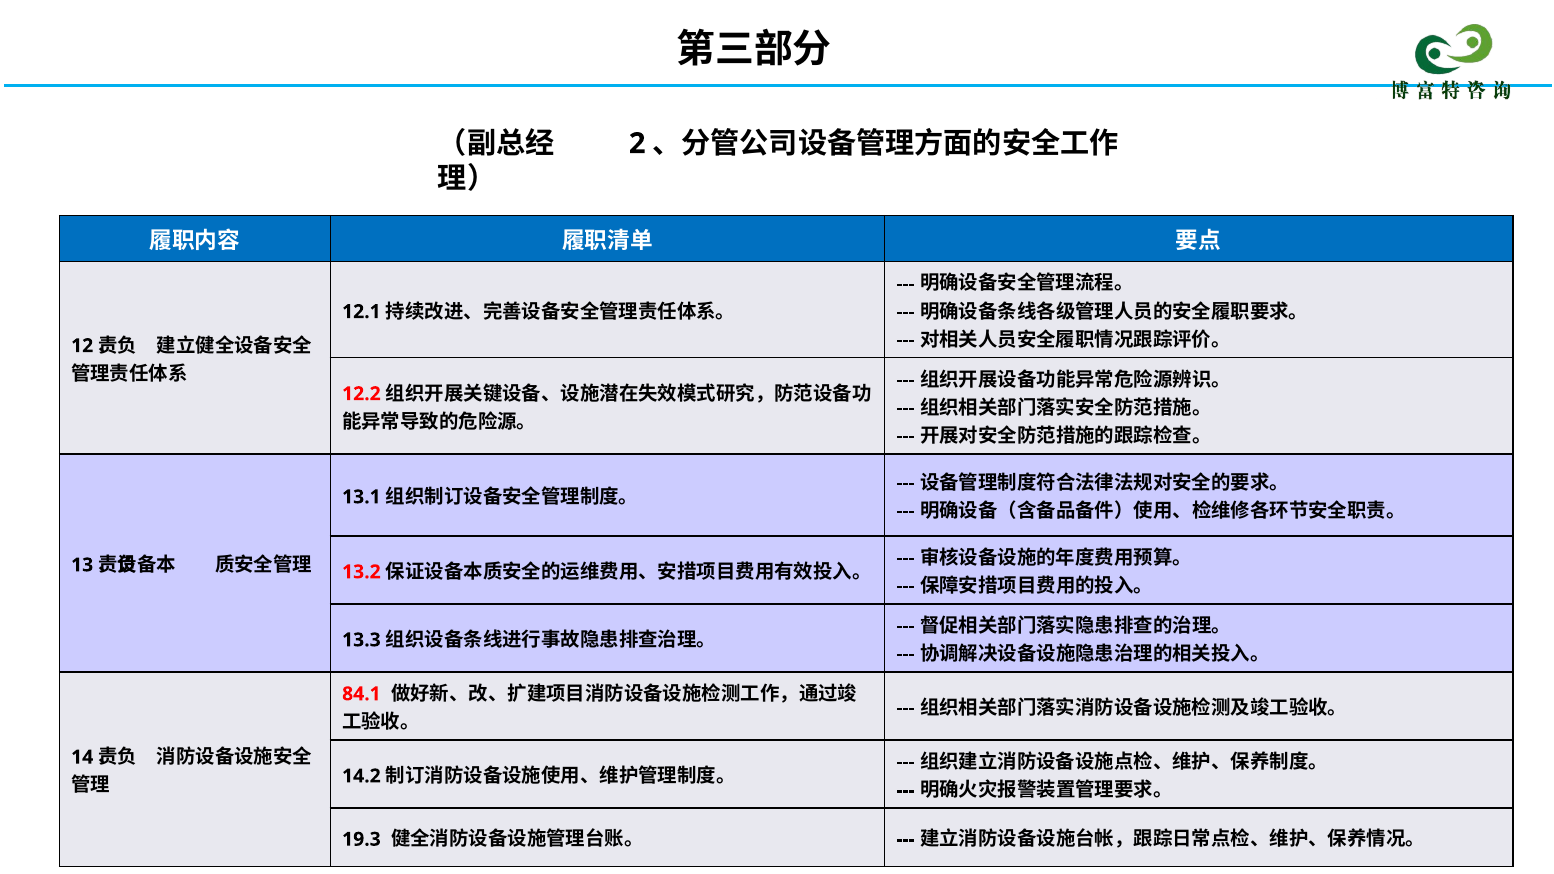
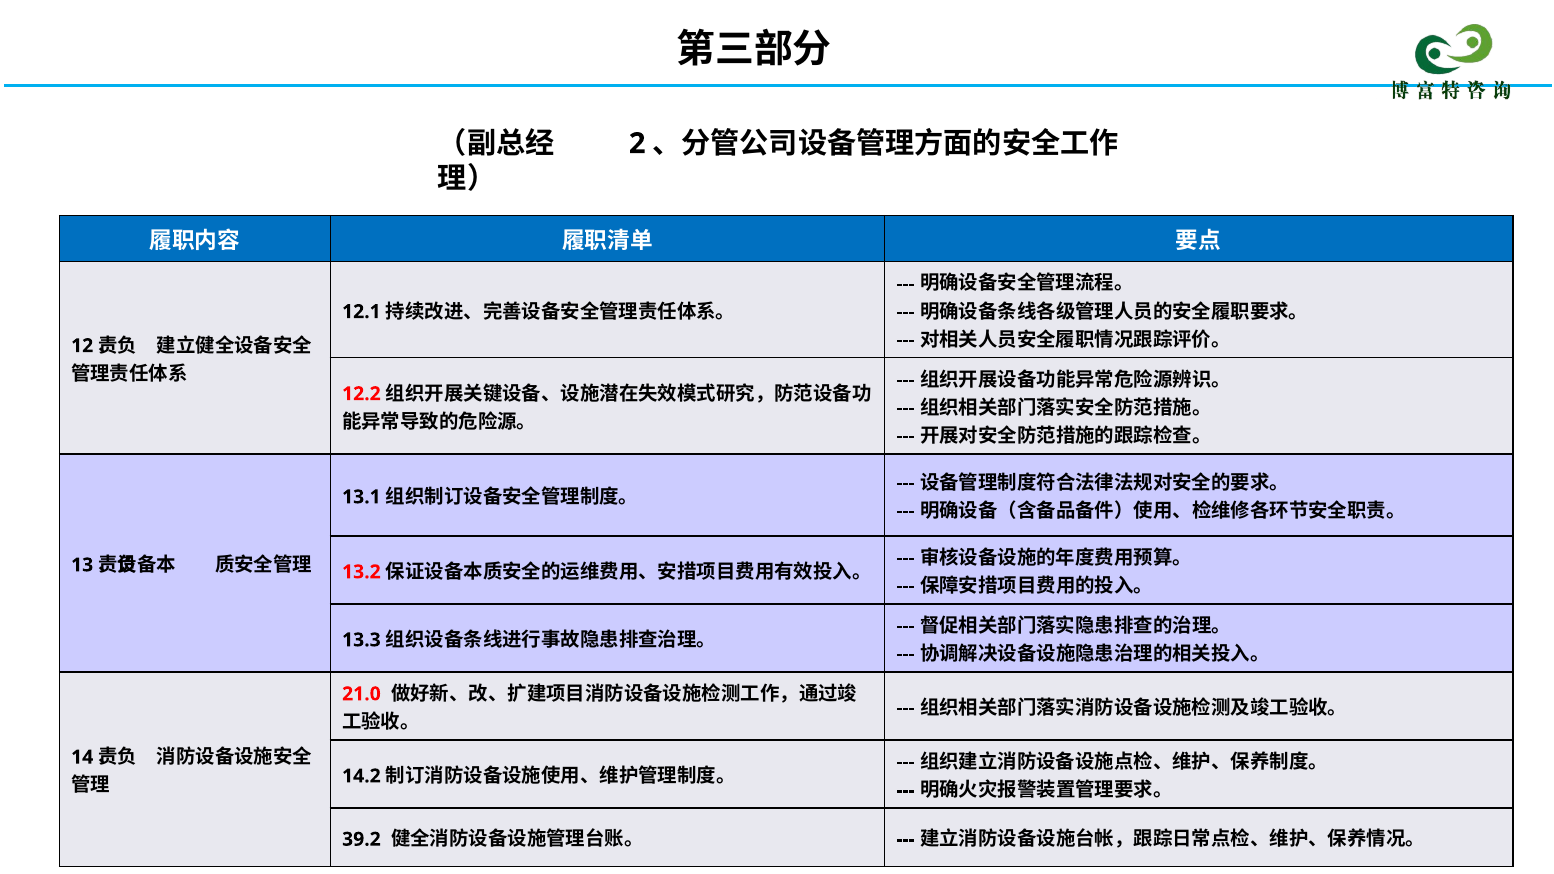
84.1: 84.1 -> 21.0
19.3: 19.3 -> 39.2
